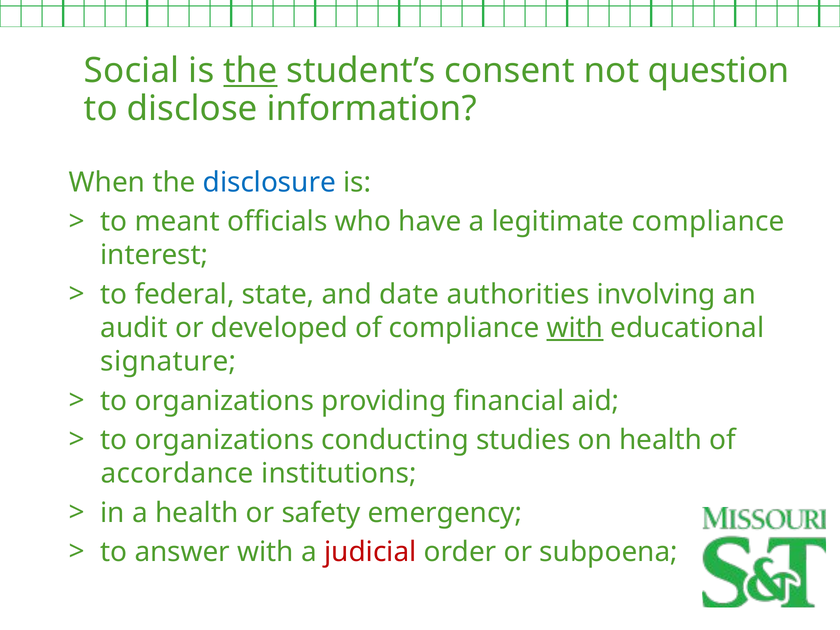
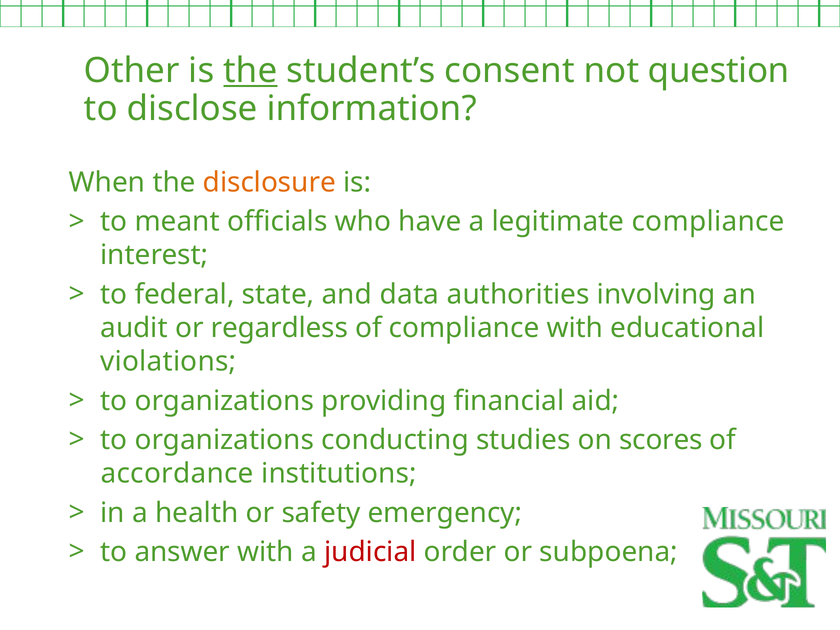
Social: Social -> Other
disclosure colour: blue -> orange
date: date -> data
developed: developed -> regardless
with at (575, 328) underline: present -> none
signature: signature -> violations
on health: health -> scores
